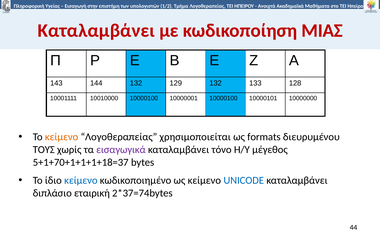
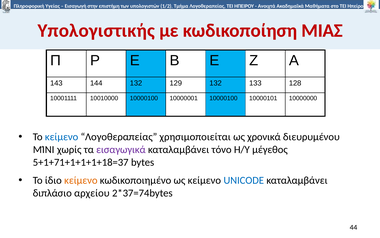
Καταλαμβάνει at (96, 31): Καταλαμβάνει -> Υπολογιστικής
κείμενο at (62, 137) colour: orange -> blue
formats: formats -> χρονικά
ΤΟΥΣ: ΤΟΥΣ -> ΜΊΝΙ
5+1+70+1+1+1+18=37: 5+1+70+1+1+1+18=37 -> 5+1+71+1+1+1+18=37
κείμενο at (81, 180) colour: blue -> orange
εταιρική: εταιρική -> αρχείου
